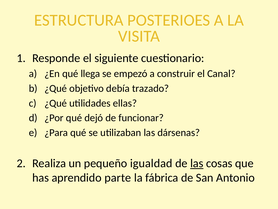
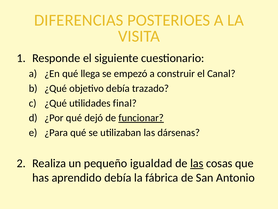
ESTRUCTURA: ESTRUCTURA -> DIFERENCIAS
ellas: ellas -> final
funcionar underline: none -> present
aprendido parte: parte -> debía
